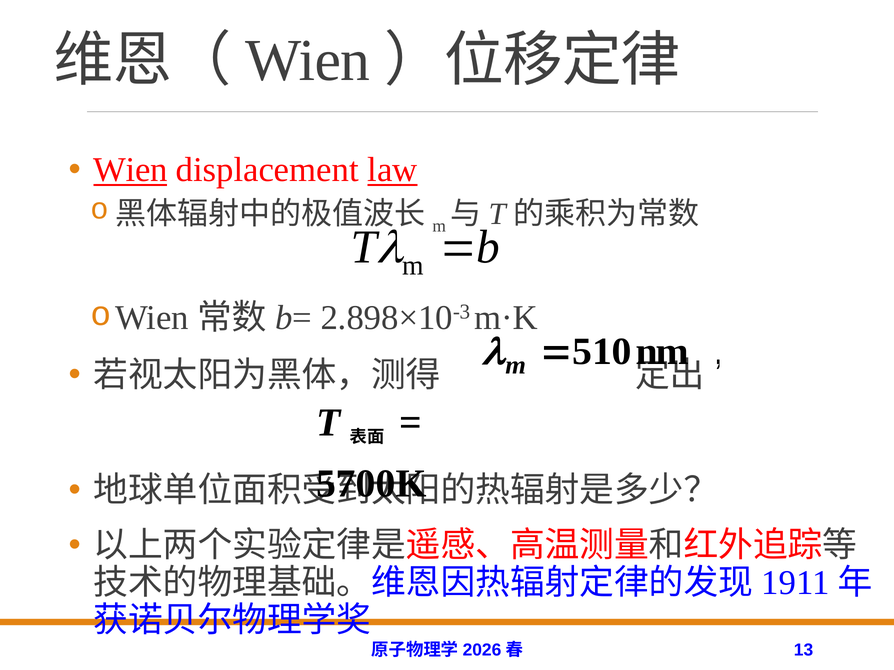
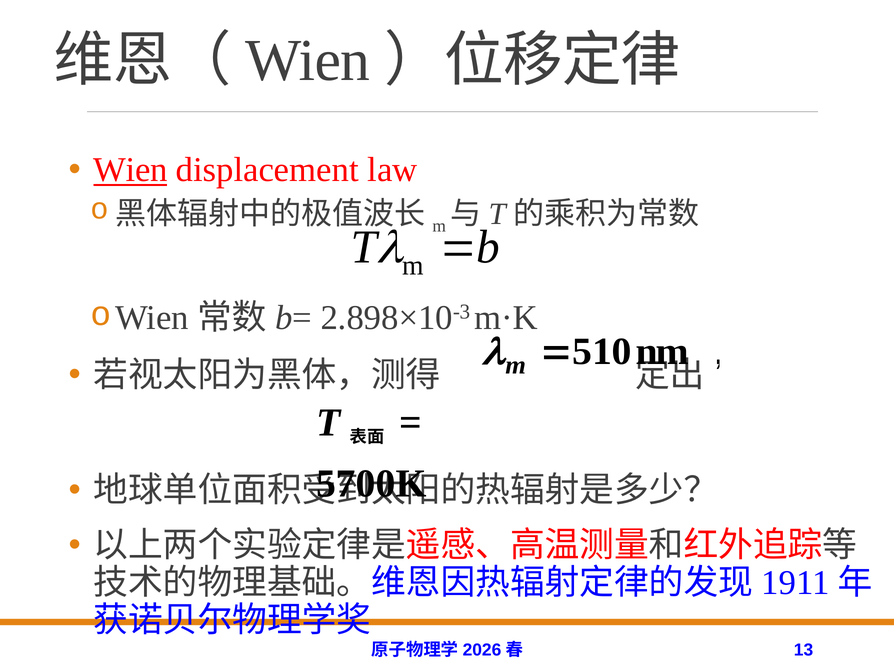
law underline: present -> none
